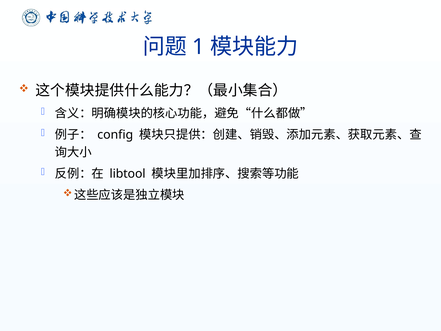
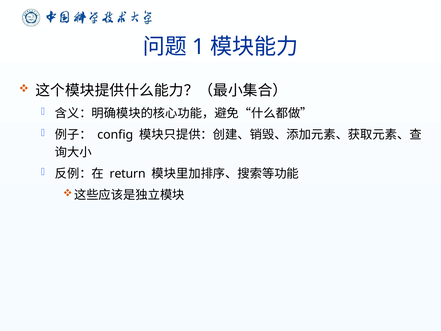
libtool: libtool -> return
